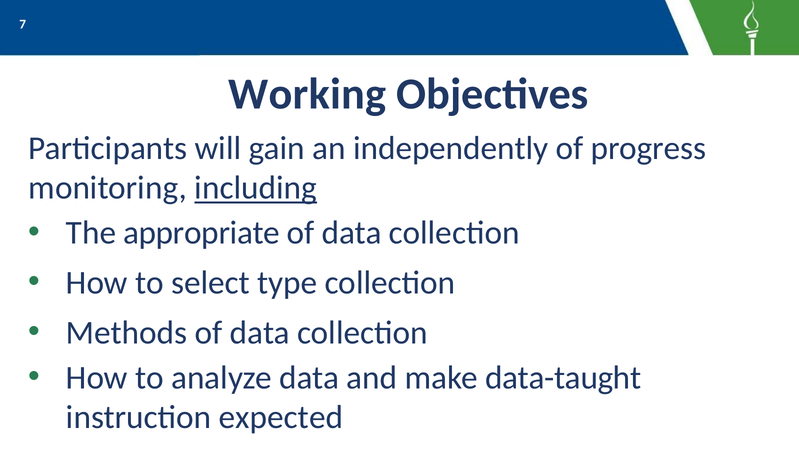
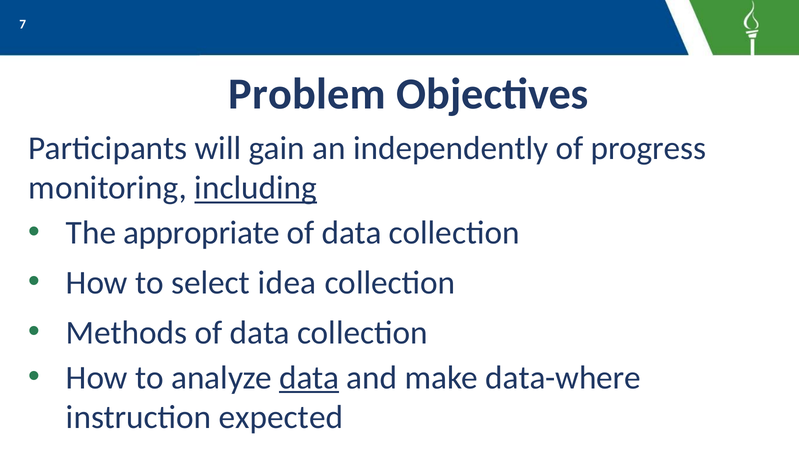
Working: Working -> Problem
type: type -> idea
data at (309, 378) underline: none -> present
data-taught: data-taught -> data-where
